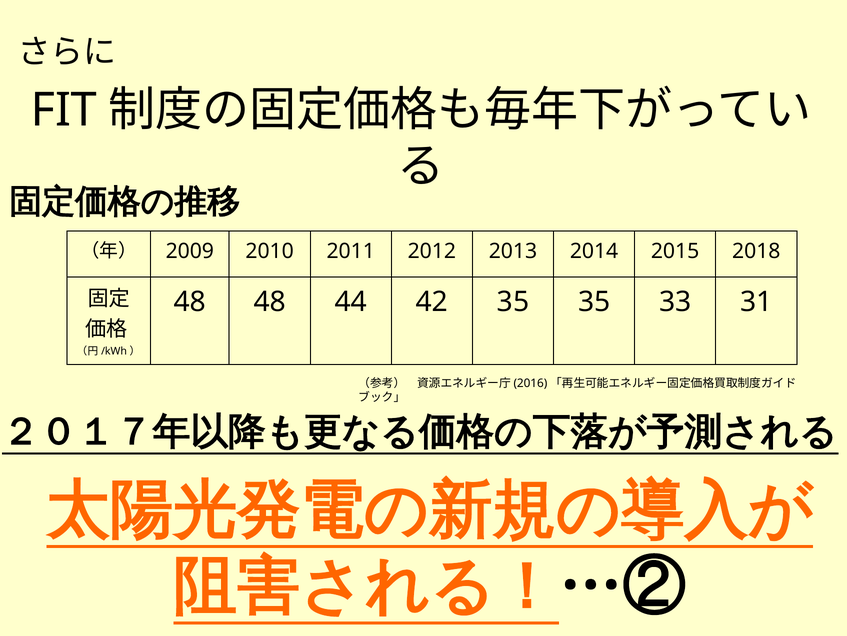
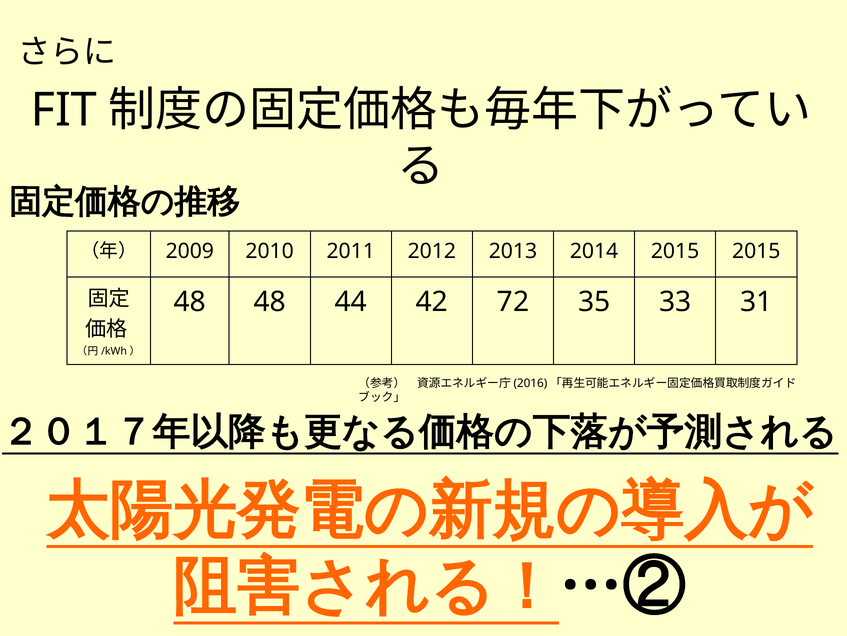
2015 2018: 2018 -> 2015
42 35: 35 -> 72
